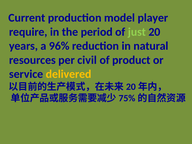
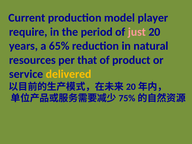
just colour: light green -> pink
96%: 96% -> 65%
civil: civil -> that
